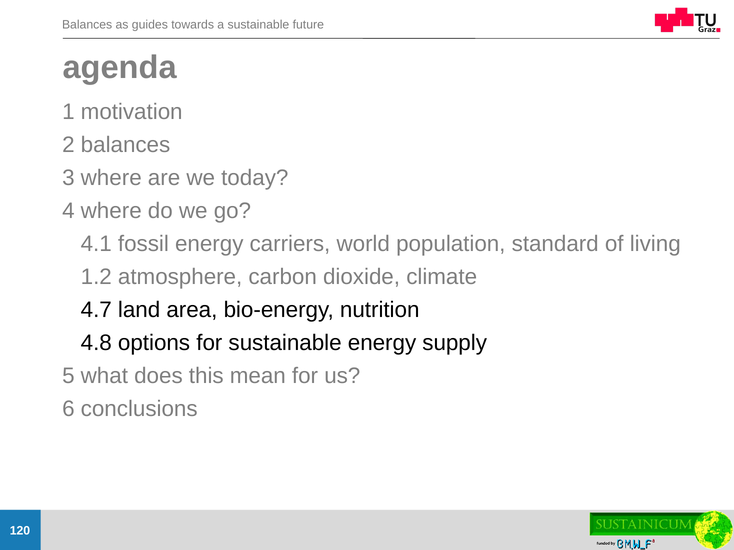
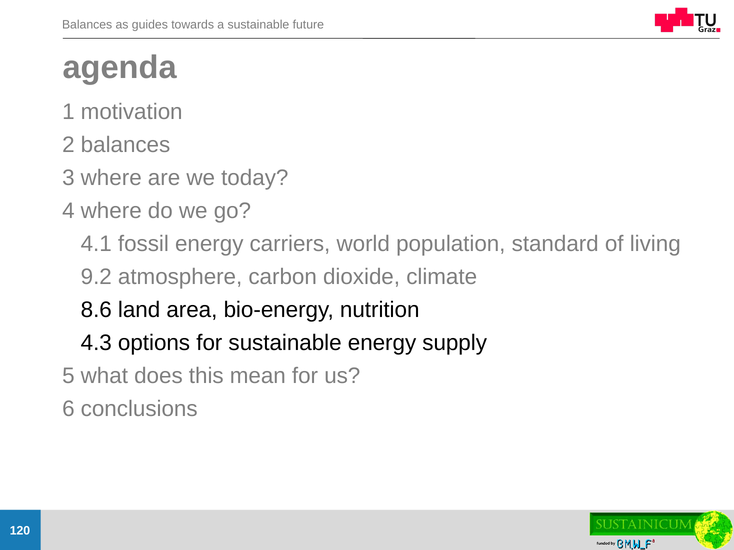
1.2: 1.2 -> 9.2
4.7: 4.7 -> 8.6
4.8: 4.8 -> 4.3
